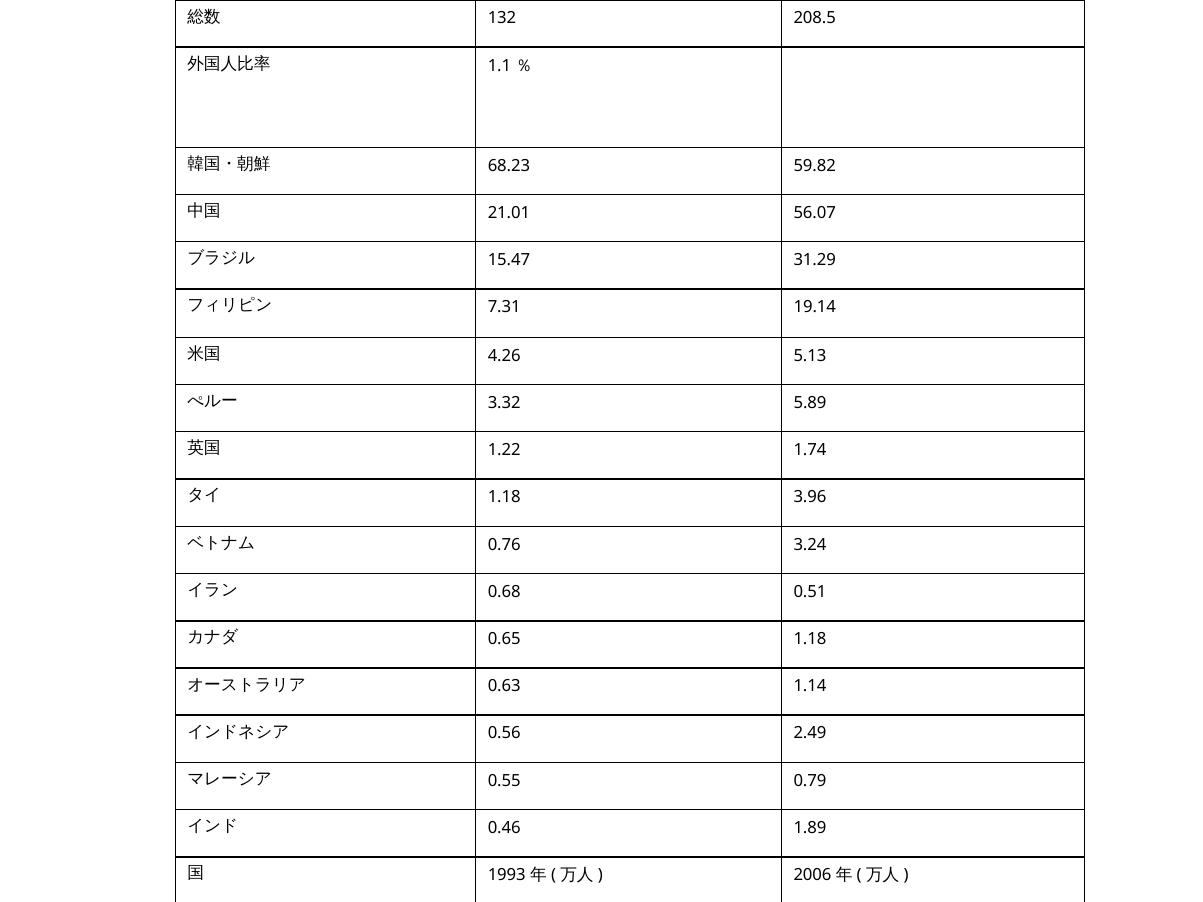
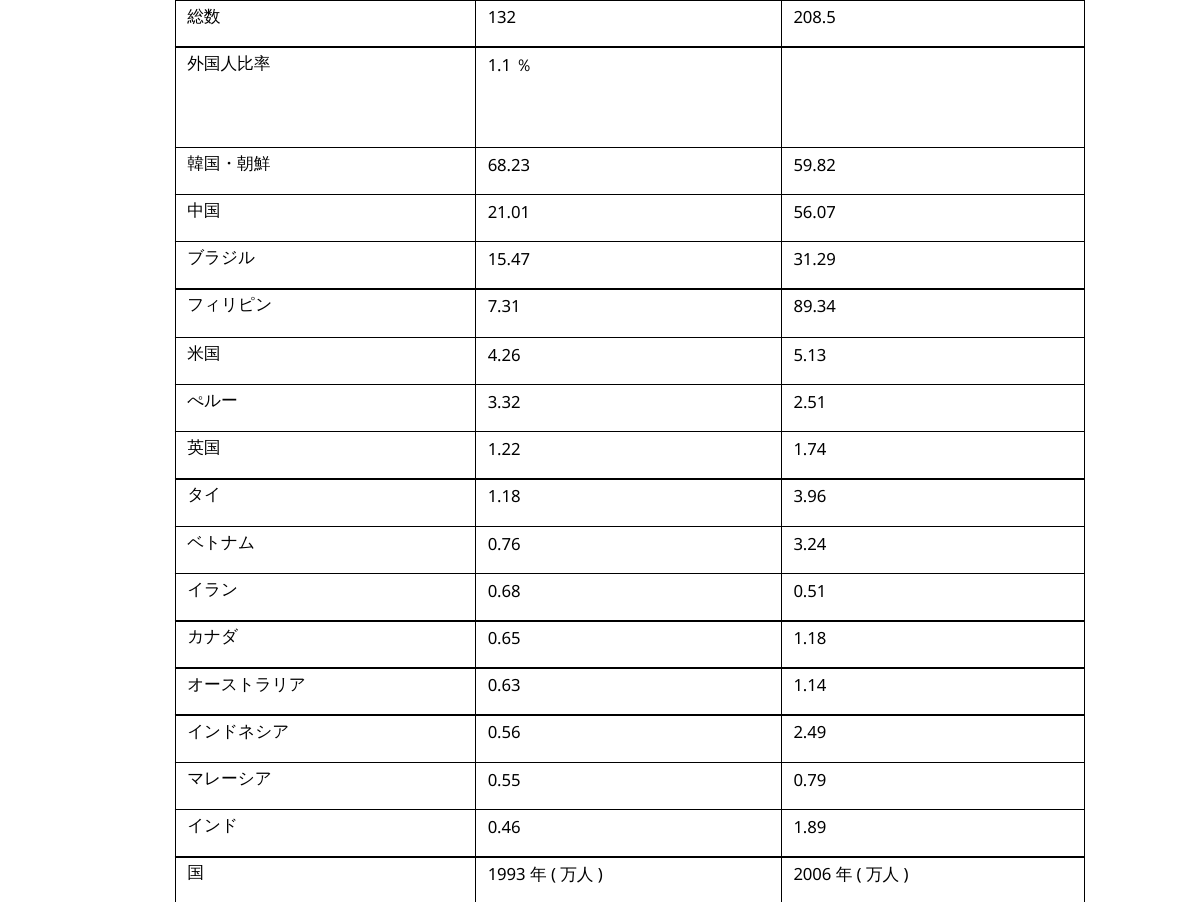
19.14: 19.14 -> 89.34
5.89: 5.89 -> 2.51
